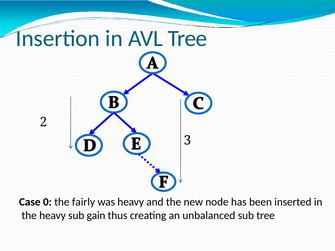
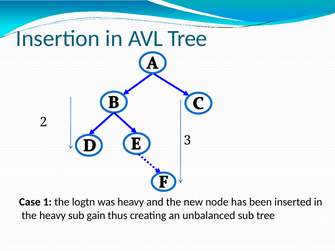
0: 0 -> 1
fairly: fairly -> logtn
